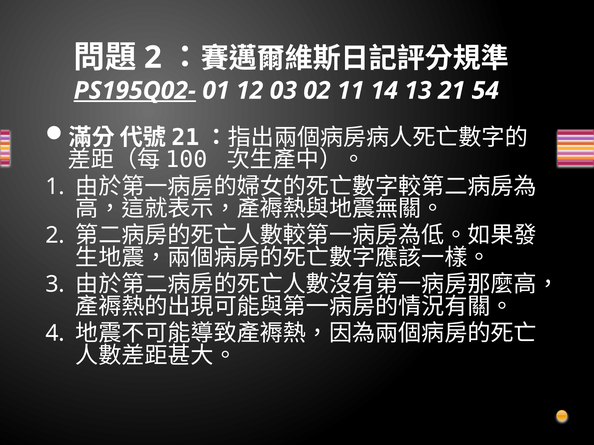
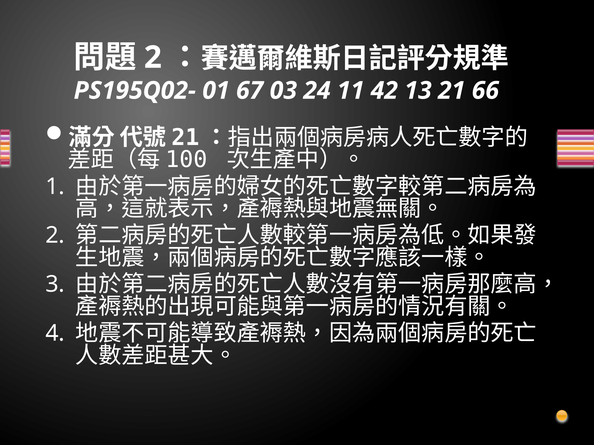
PS195Q02- underline: present -> none
12: 12 -> 67
02: 02 -> 24
14: 14 -> 42
54: 54 -> 66
